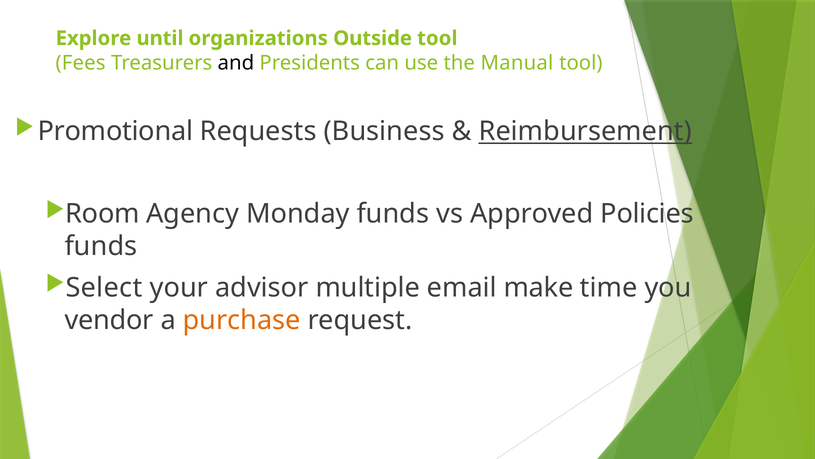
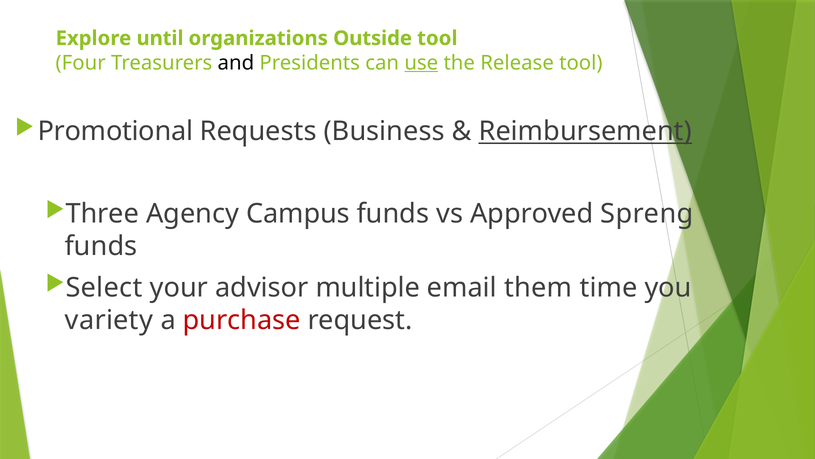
Fees: Fees -> Four
use underline: none -> present
Manual: Manual -> Release
Room: Room -> Three
Monday: Monday -> Campus
Policies: Policies -> Spreng
make: make -> them
vendor: vendor -> variety
purchase colour: orange -> red
